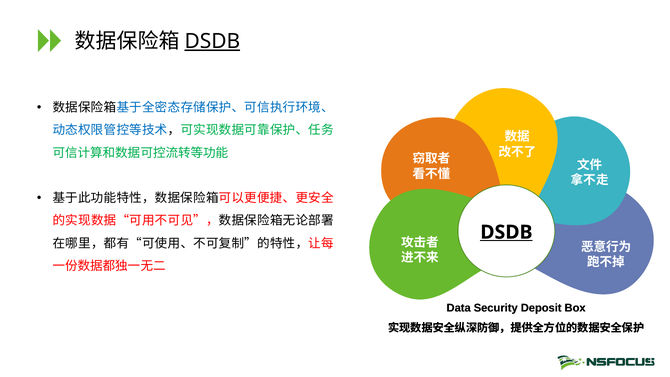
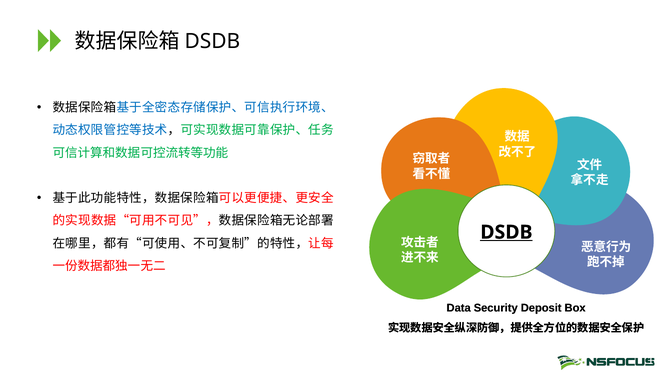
DSDB at (212, 41) underline: present -> none
